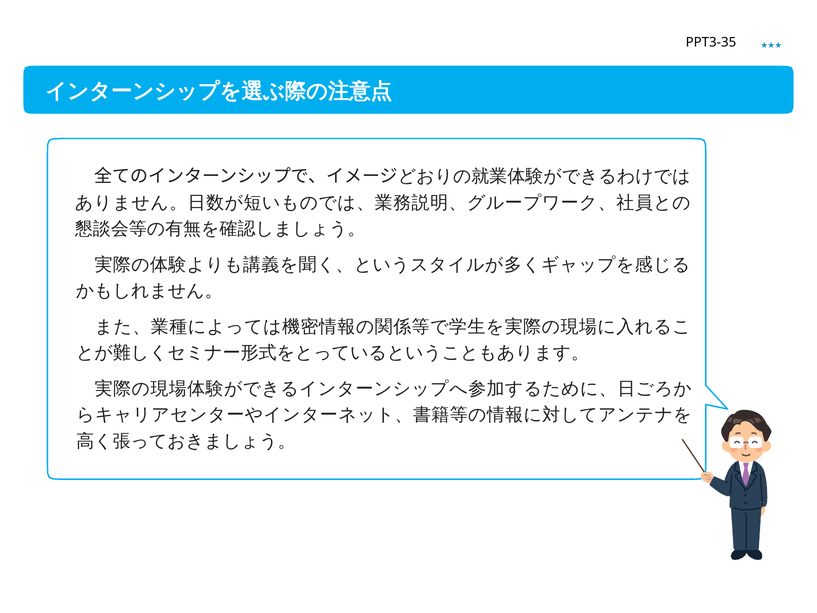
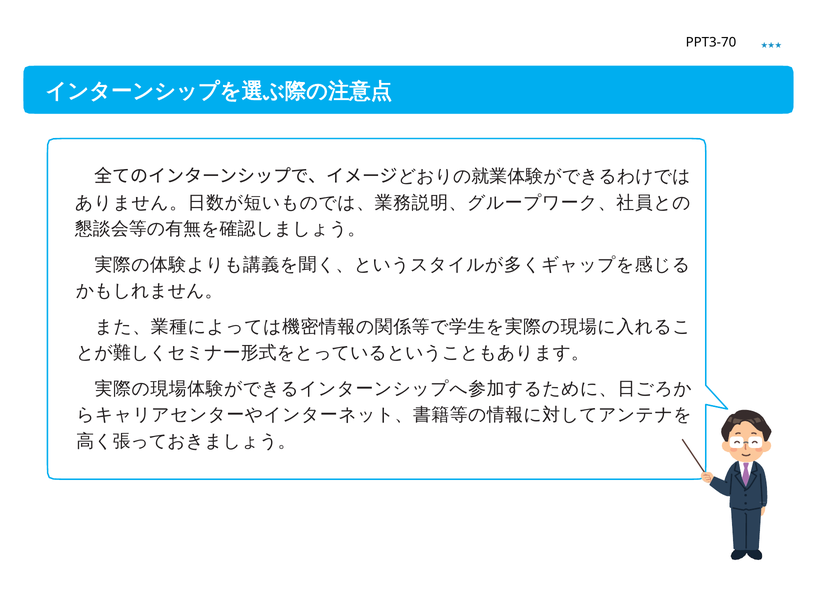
PPT3-35: PPT3-35 -> PPT3-70
